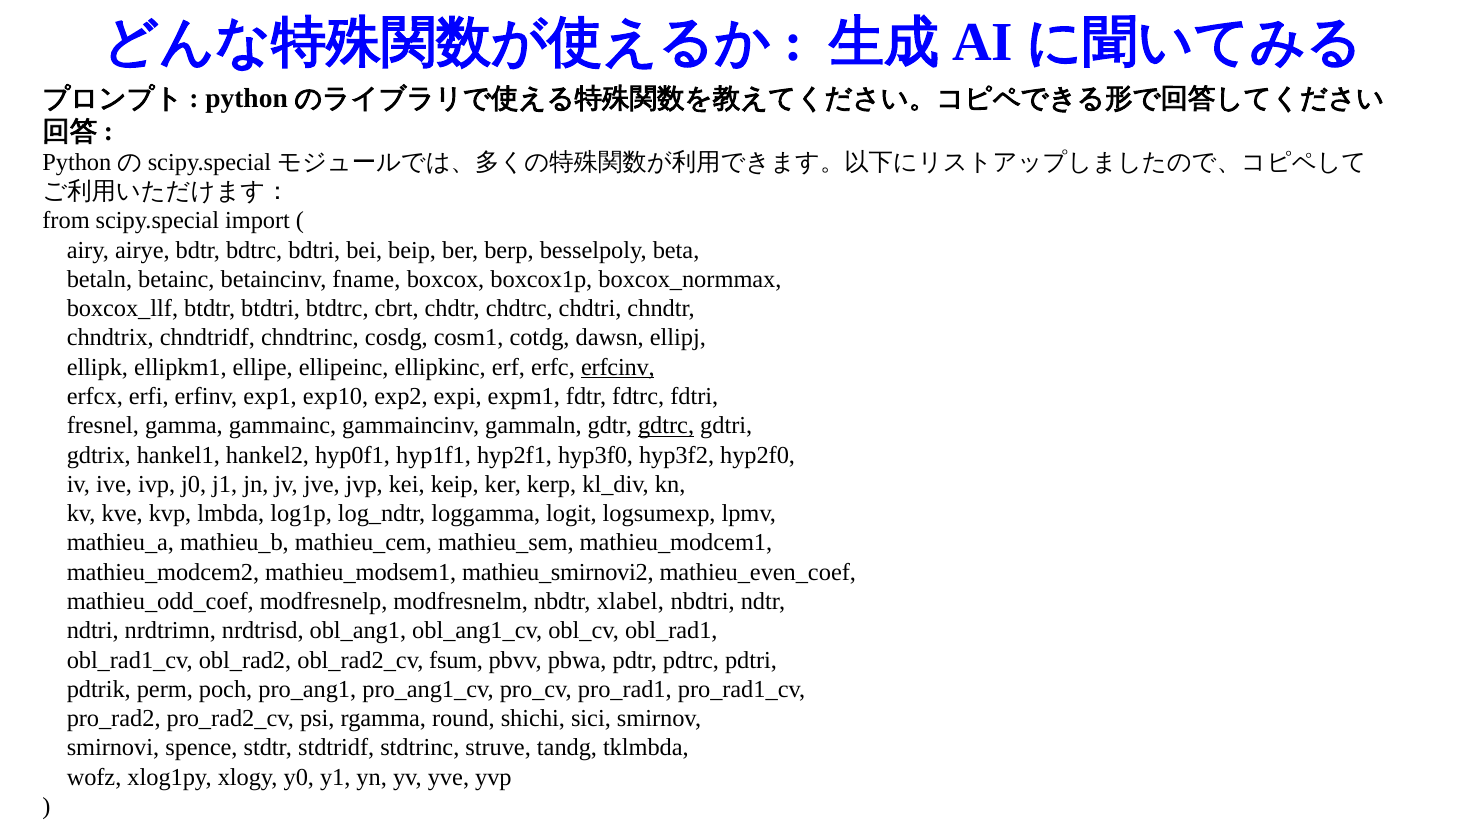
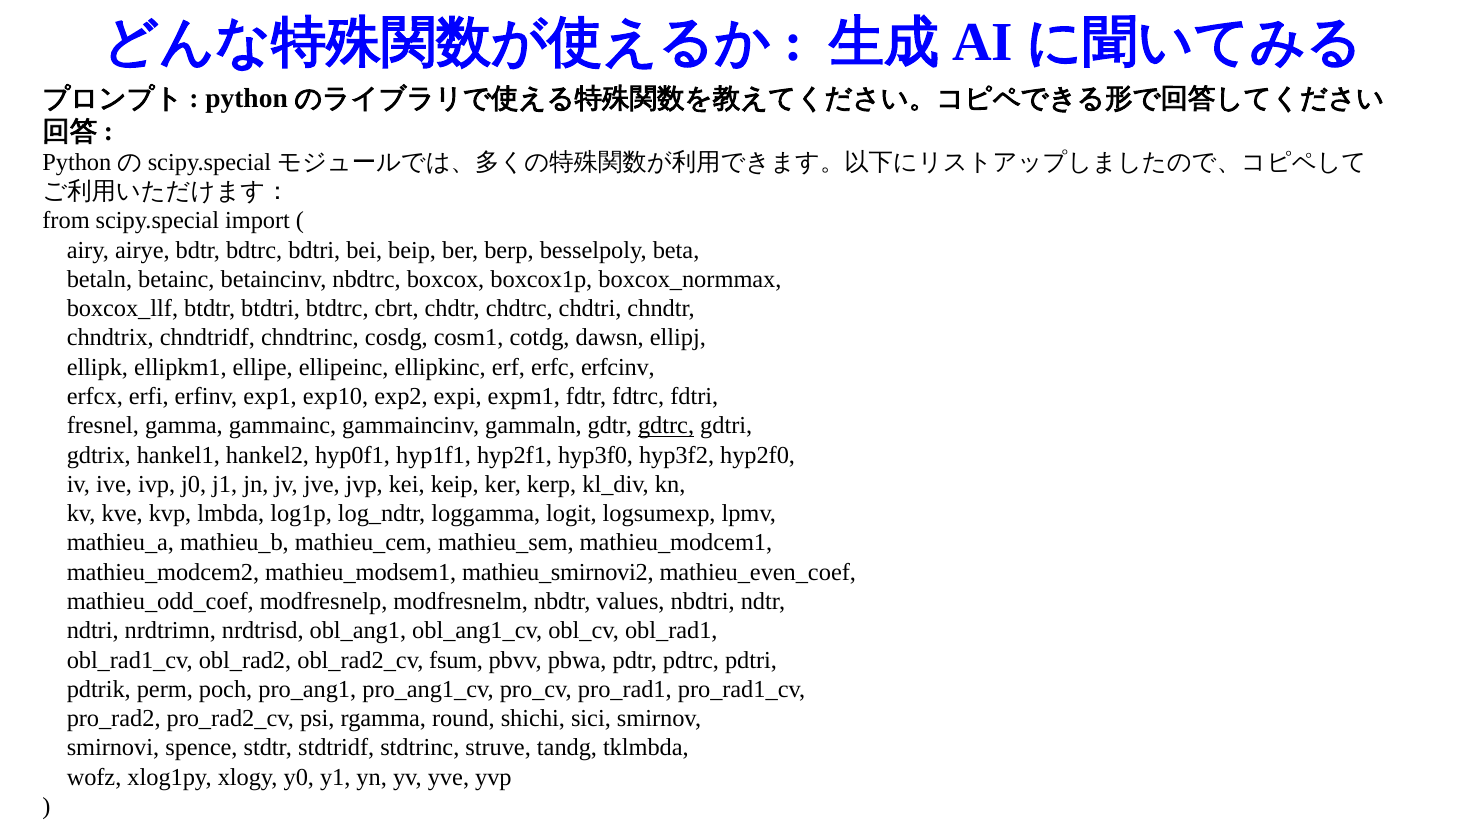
fname: fname -> nbdtrc
erfcinv underline: present -> none
xlabel: xlabel -> values
